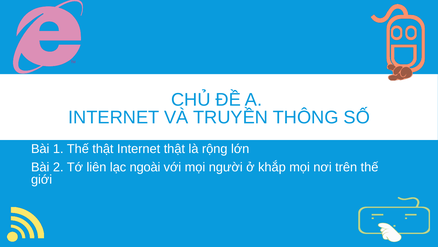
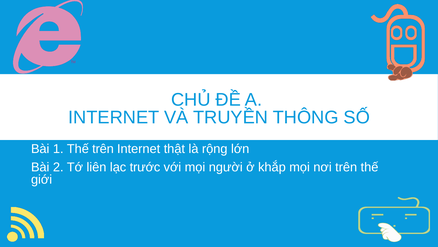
Thế thật: thật -> trên
ngoài: ngoài -> trước
